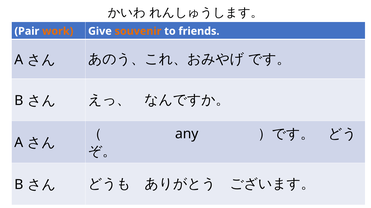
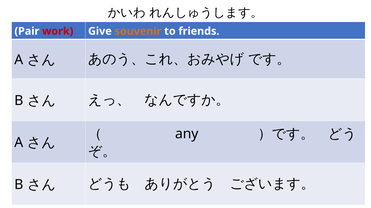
work colour: orange -> red
